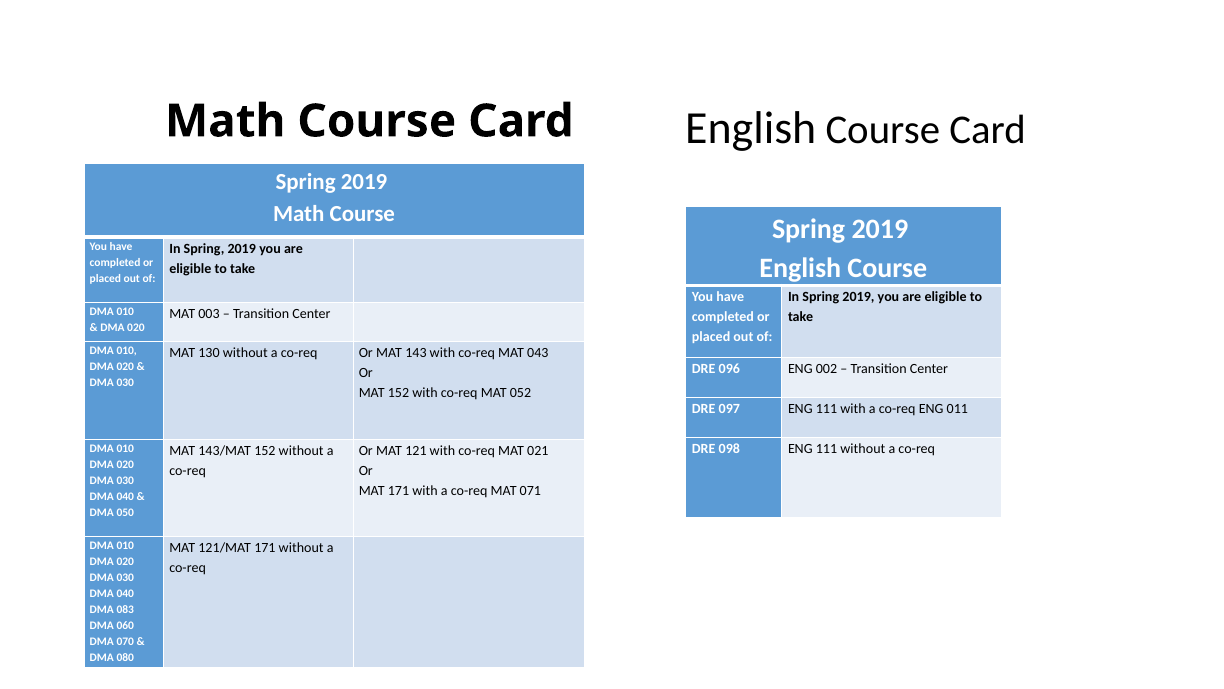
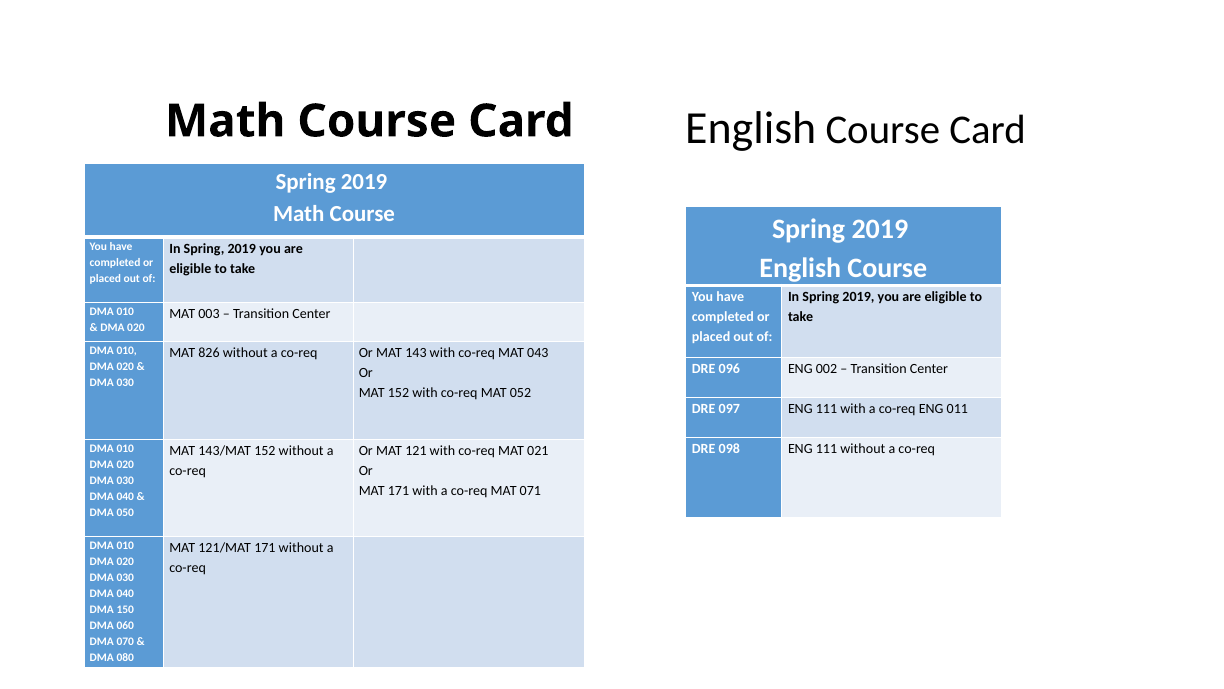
130: 130 -> 826
083: 083 -> 150
